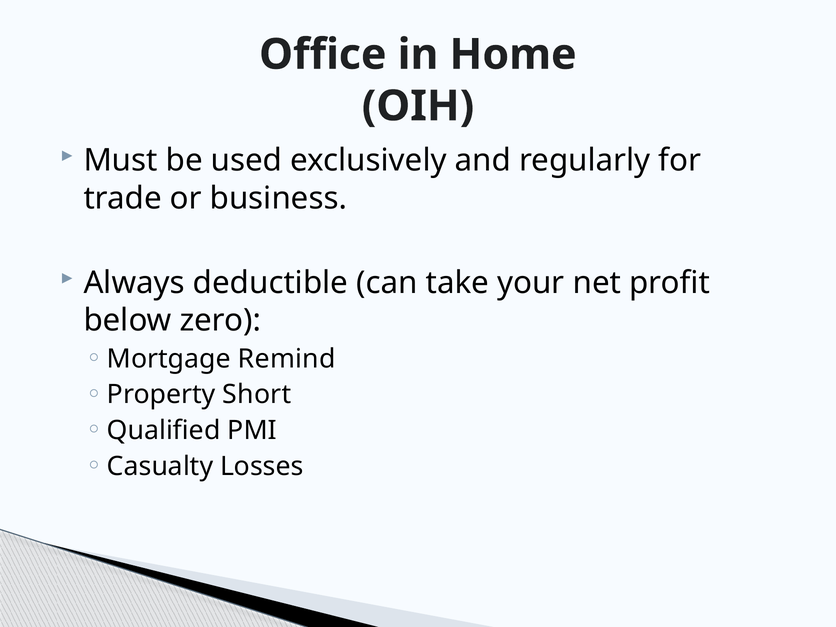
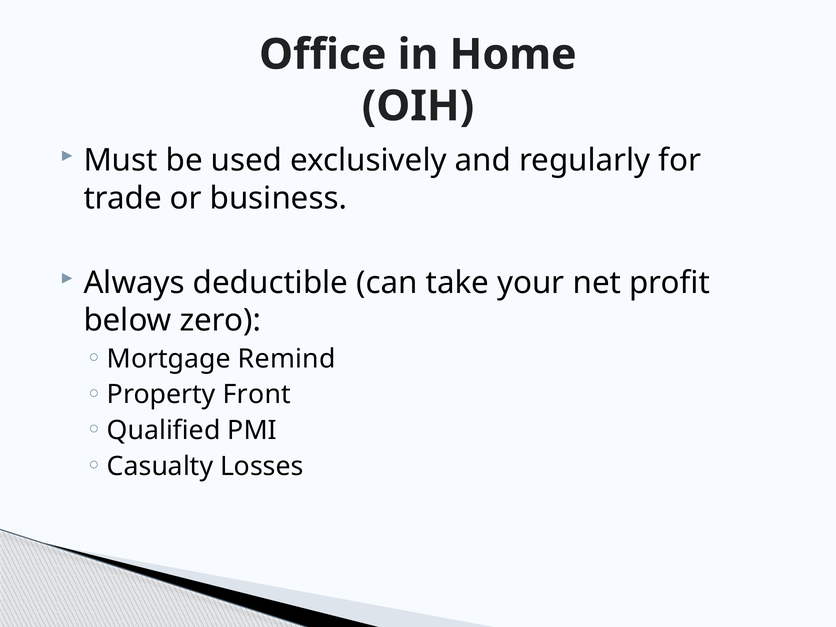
Short: Short -> Front
